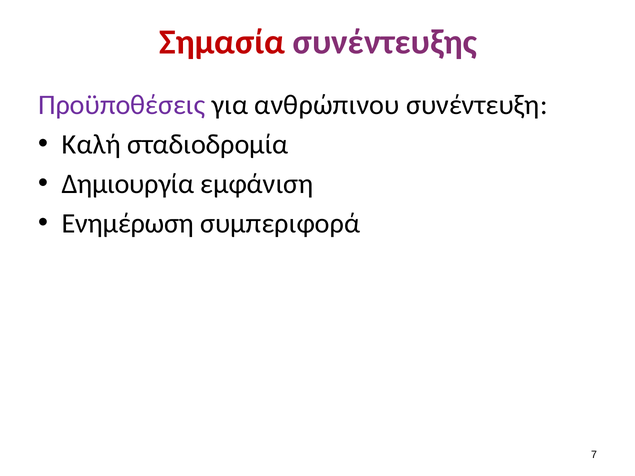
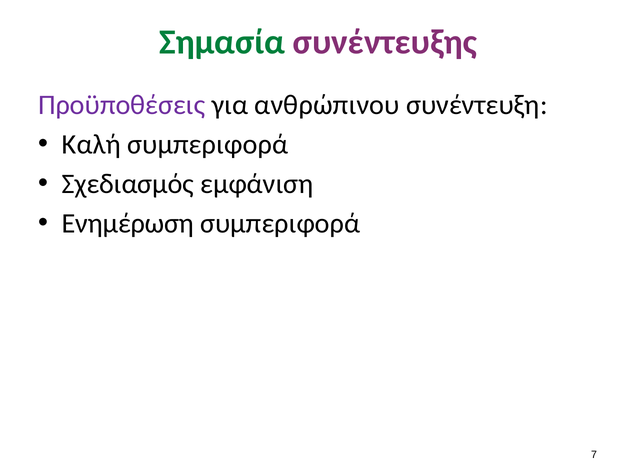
Σημασία colour: red -> green
Καλή σταδιοδρομία: σταδιοδρομία -> συμπεριφορά
Δημιουργία: Δημιουργία -> Σχεδιασμός
